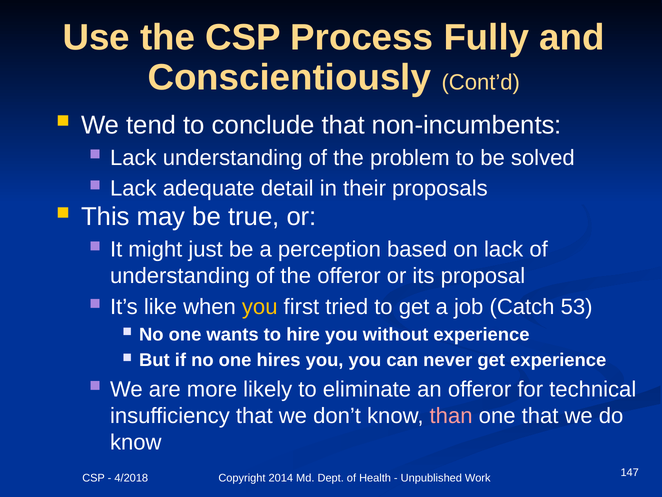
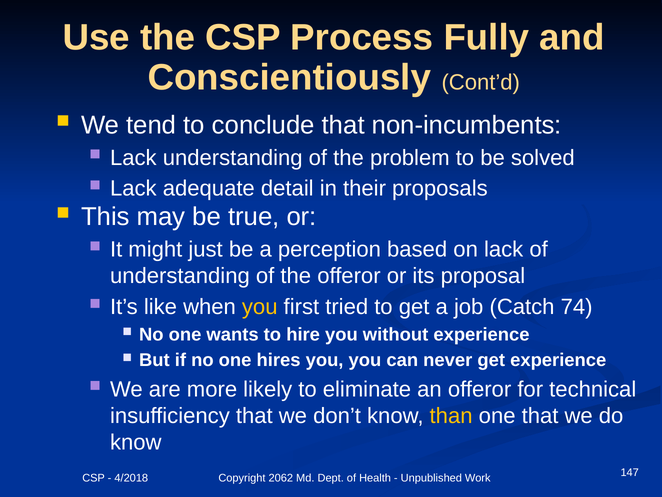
53: 53 -> 74
than colour: pink -> yellow
2014: 2014 -> 2062
